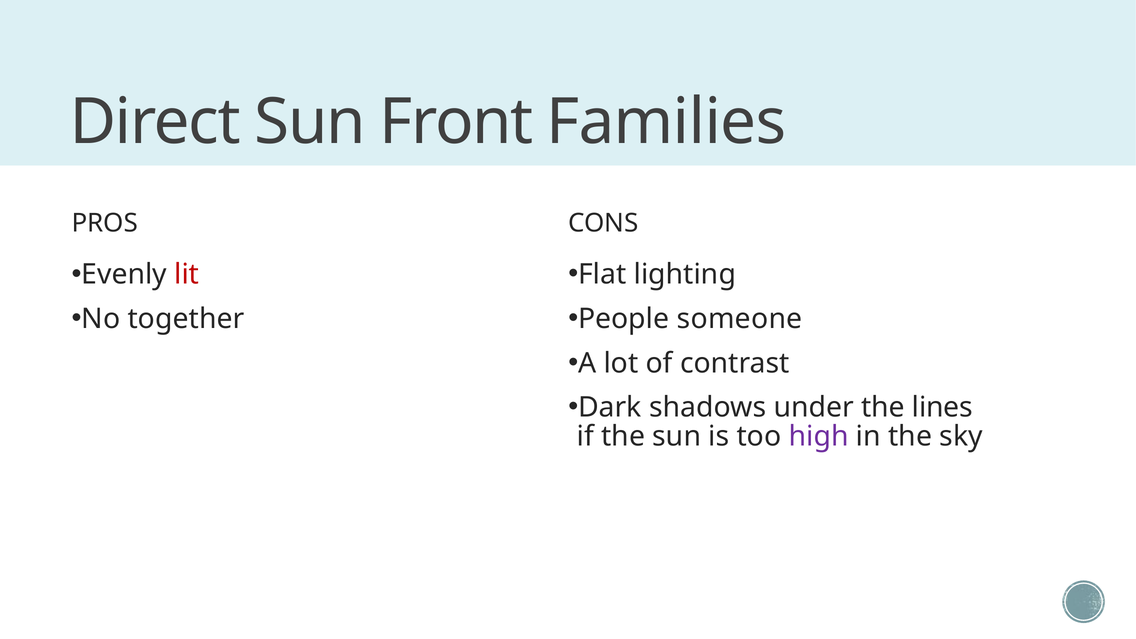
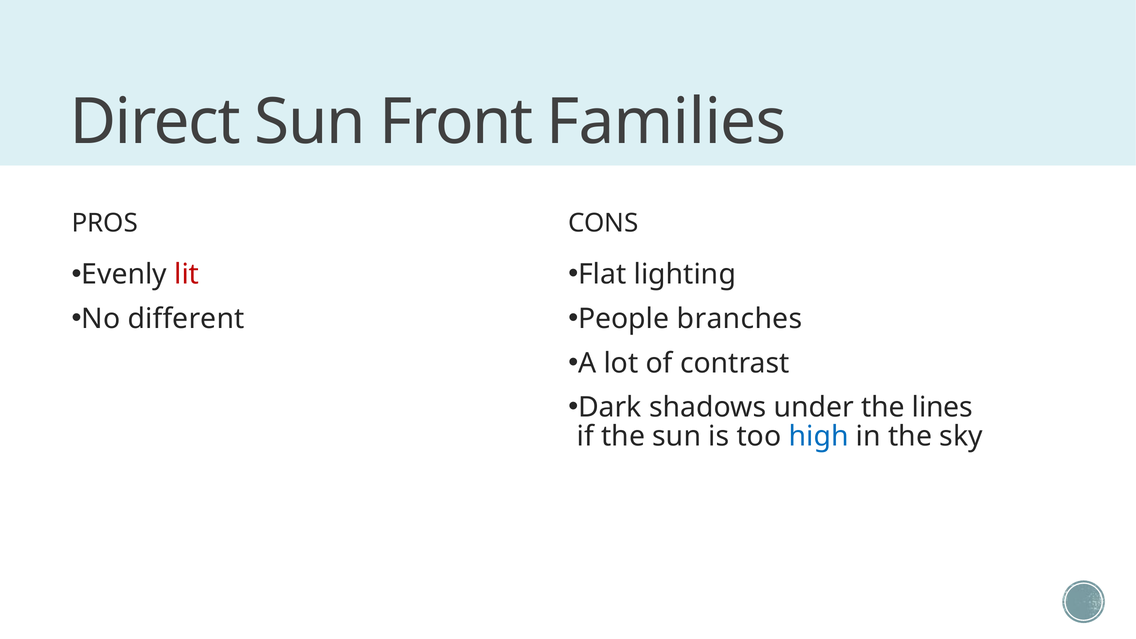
someone: someone -> branches
together: together -> different
high colour: purple -> blue
